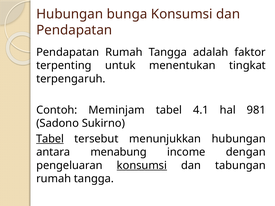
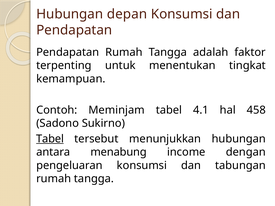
bunga: bunga -> depan
terpengaruh: terpengaruh -> kemampuan
981: 981 -> 458
konsumsi at (142, 166) underline: present -> none
